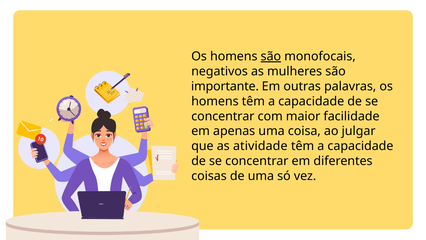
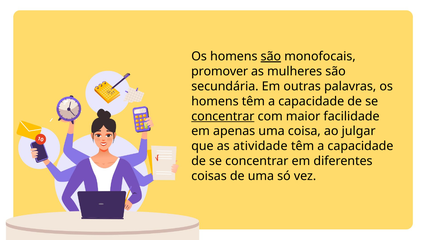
negativos: negativos -> promover
importante: importante -> secundária
concentrar at (223, 116) underline: none -> present
